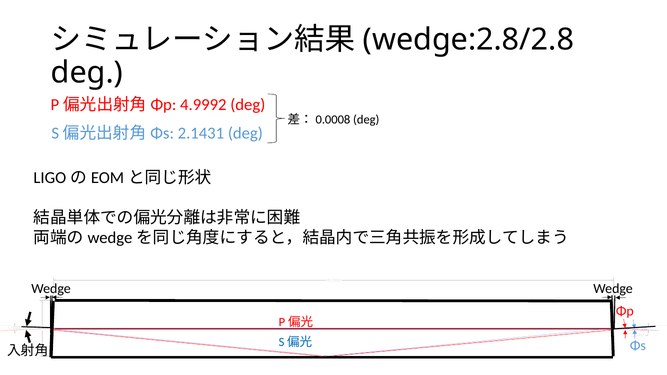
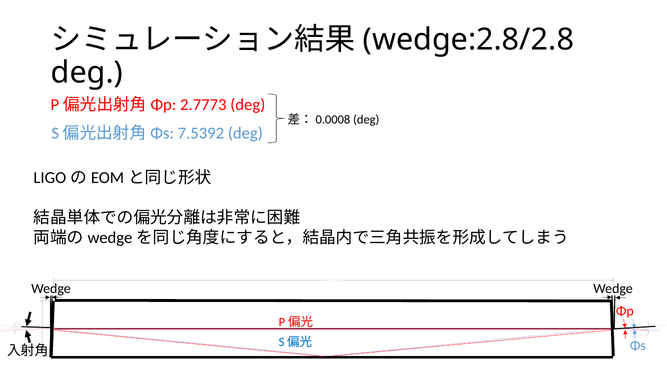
4.9992: 4.9992 -> 2.7773
2.1431: 2.1431 -> 7.5392
